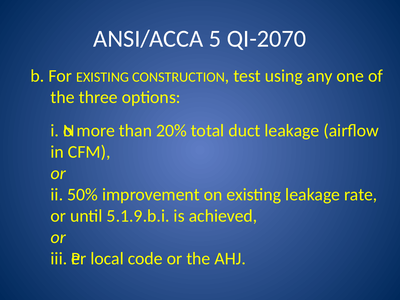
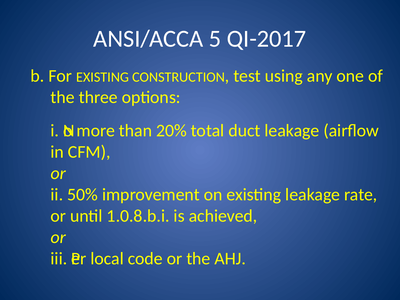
QI-2070: QI-2070 -> QI-2017
5.1.9.b.i: 5.1.9.b.i -> 1.0.8.b.i
